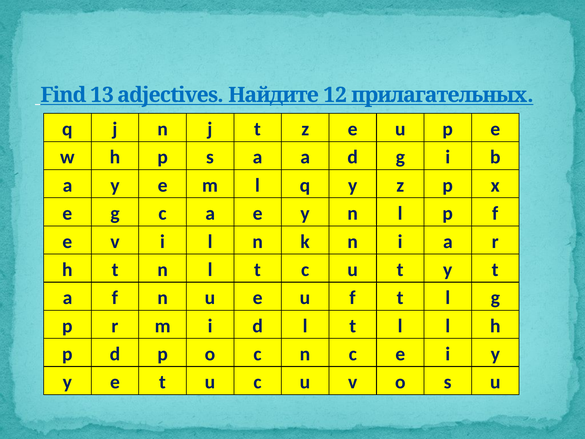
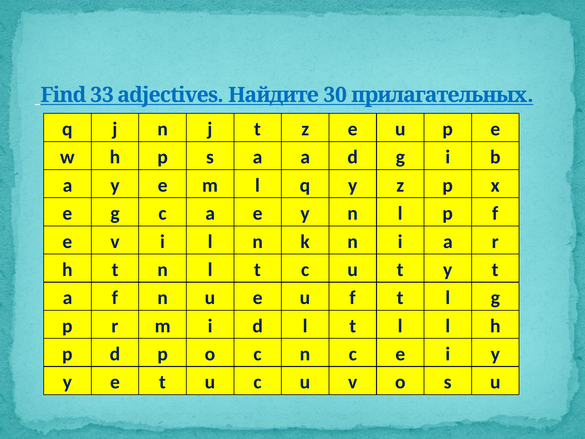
13: 13 -> 33
12: 12 -> 30
